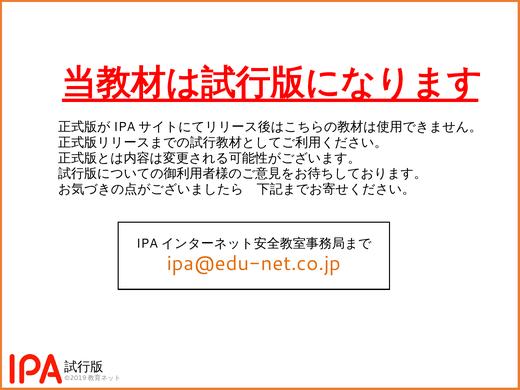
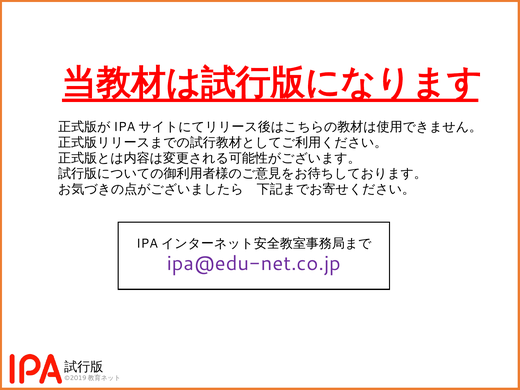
ipa@edu-net.co.jp colour: orange -> purple
